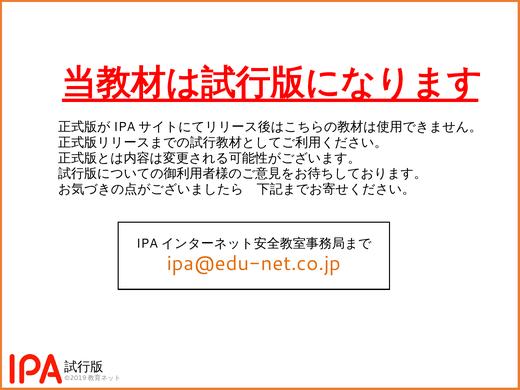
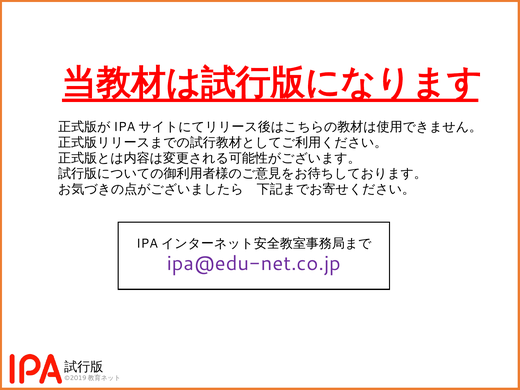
ipa@edu-net.co.jp colour: orange -> purple
